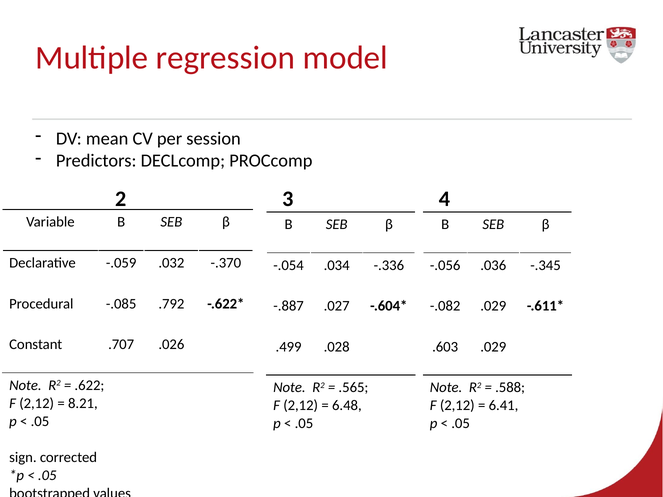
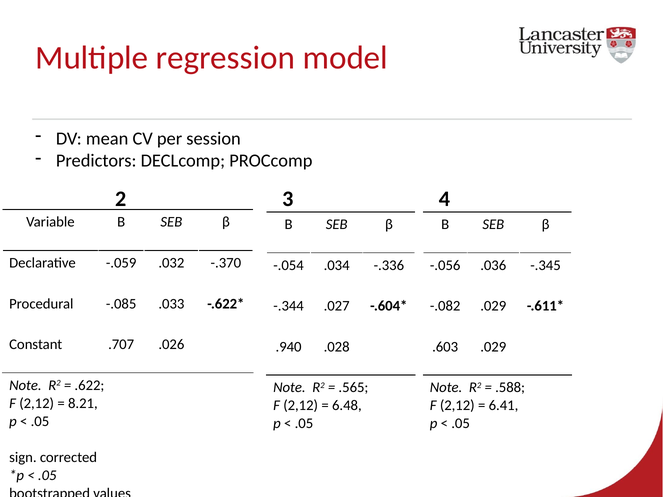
.792: .792 -> .033
-.887: -.887 -> -.344
.499: .499 -> .940
